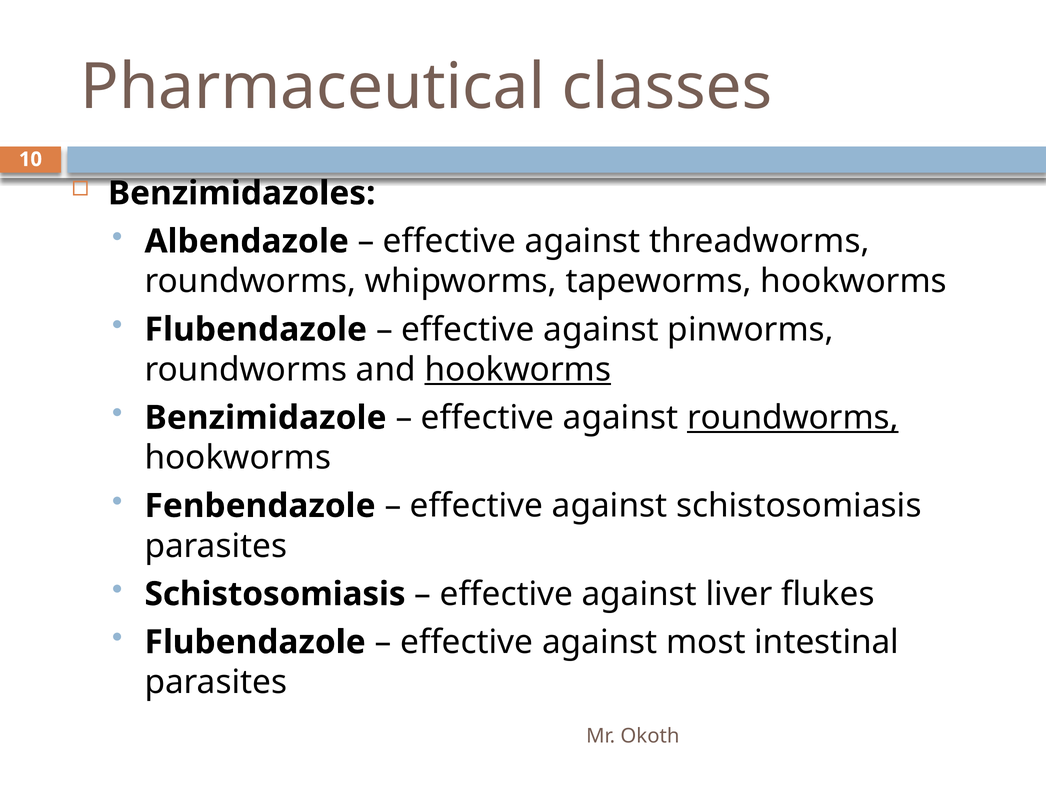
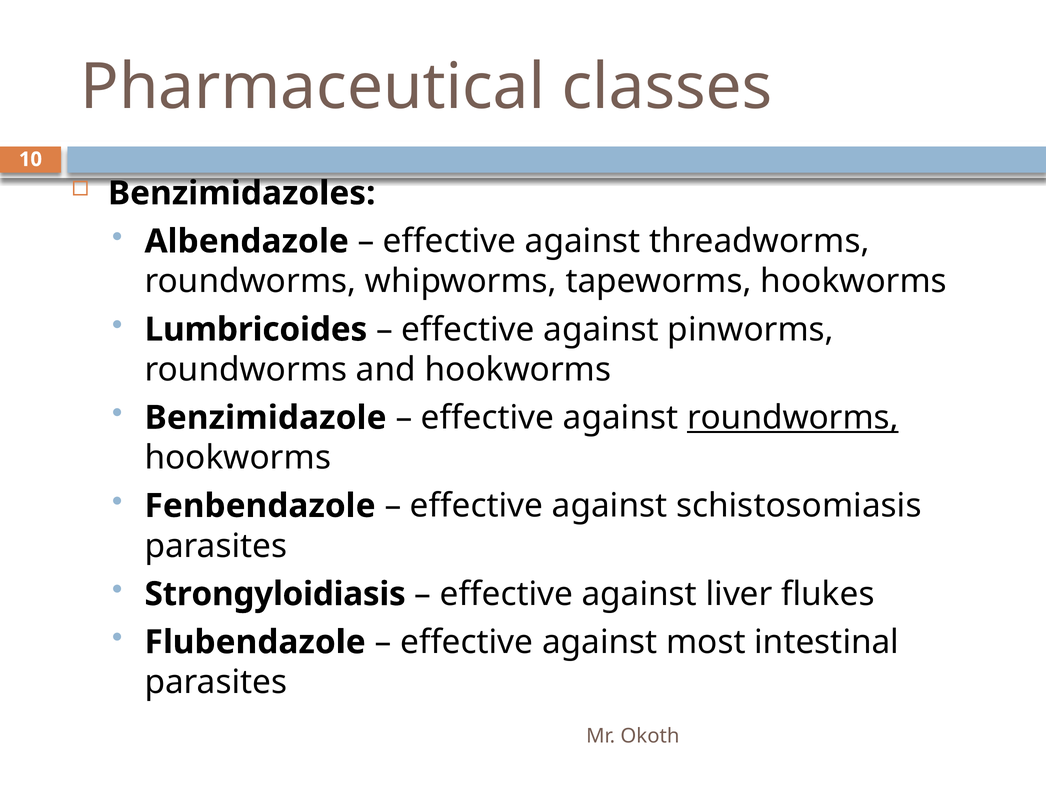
Flubendazole at (256, 329): Flubendazole -> Lumbricoides
hookworms at (518, 369) underline: present -> none
Schistosomiasis at (275, 594): Schistosomiasis -> Strongyloidiasis
